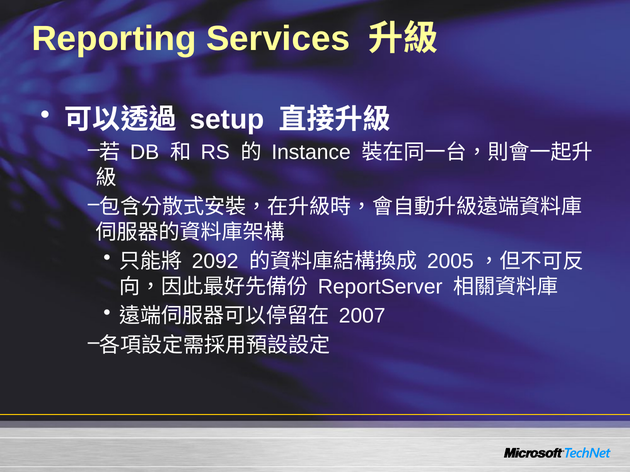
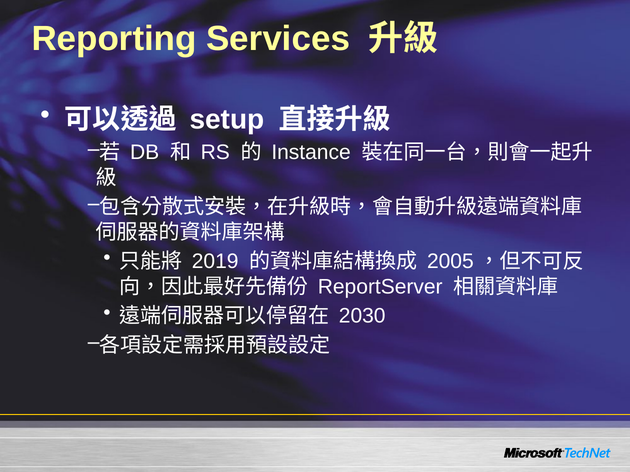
2092: 2092 -> 2019
2007: 2007 -> 2030
